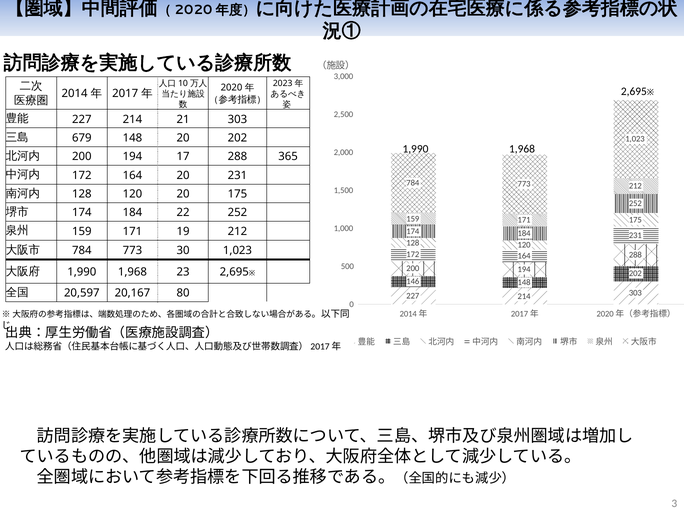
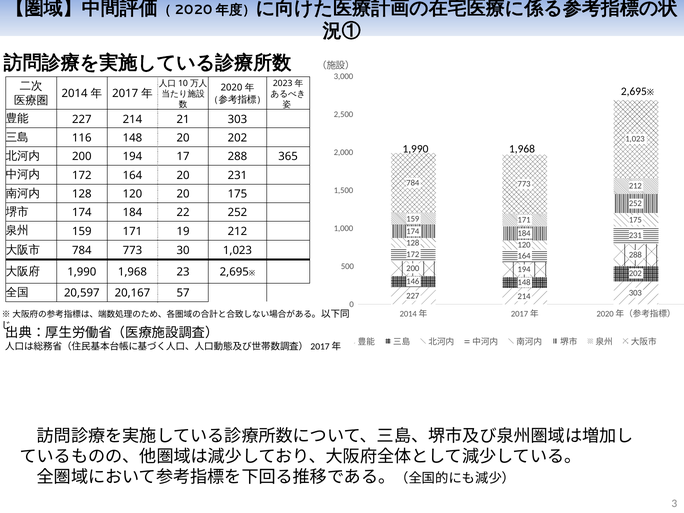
679: 679 -> 116
80: 80 -> 57
